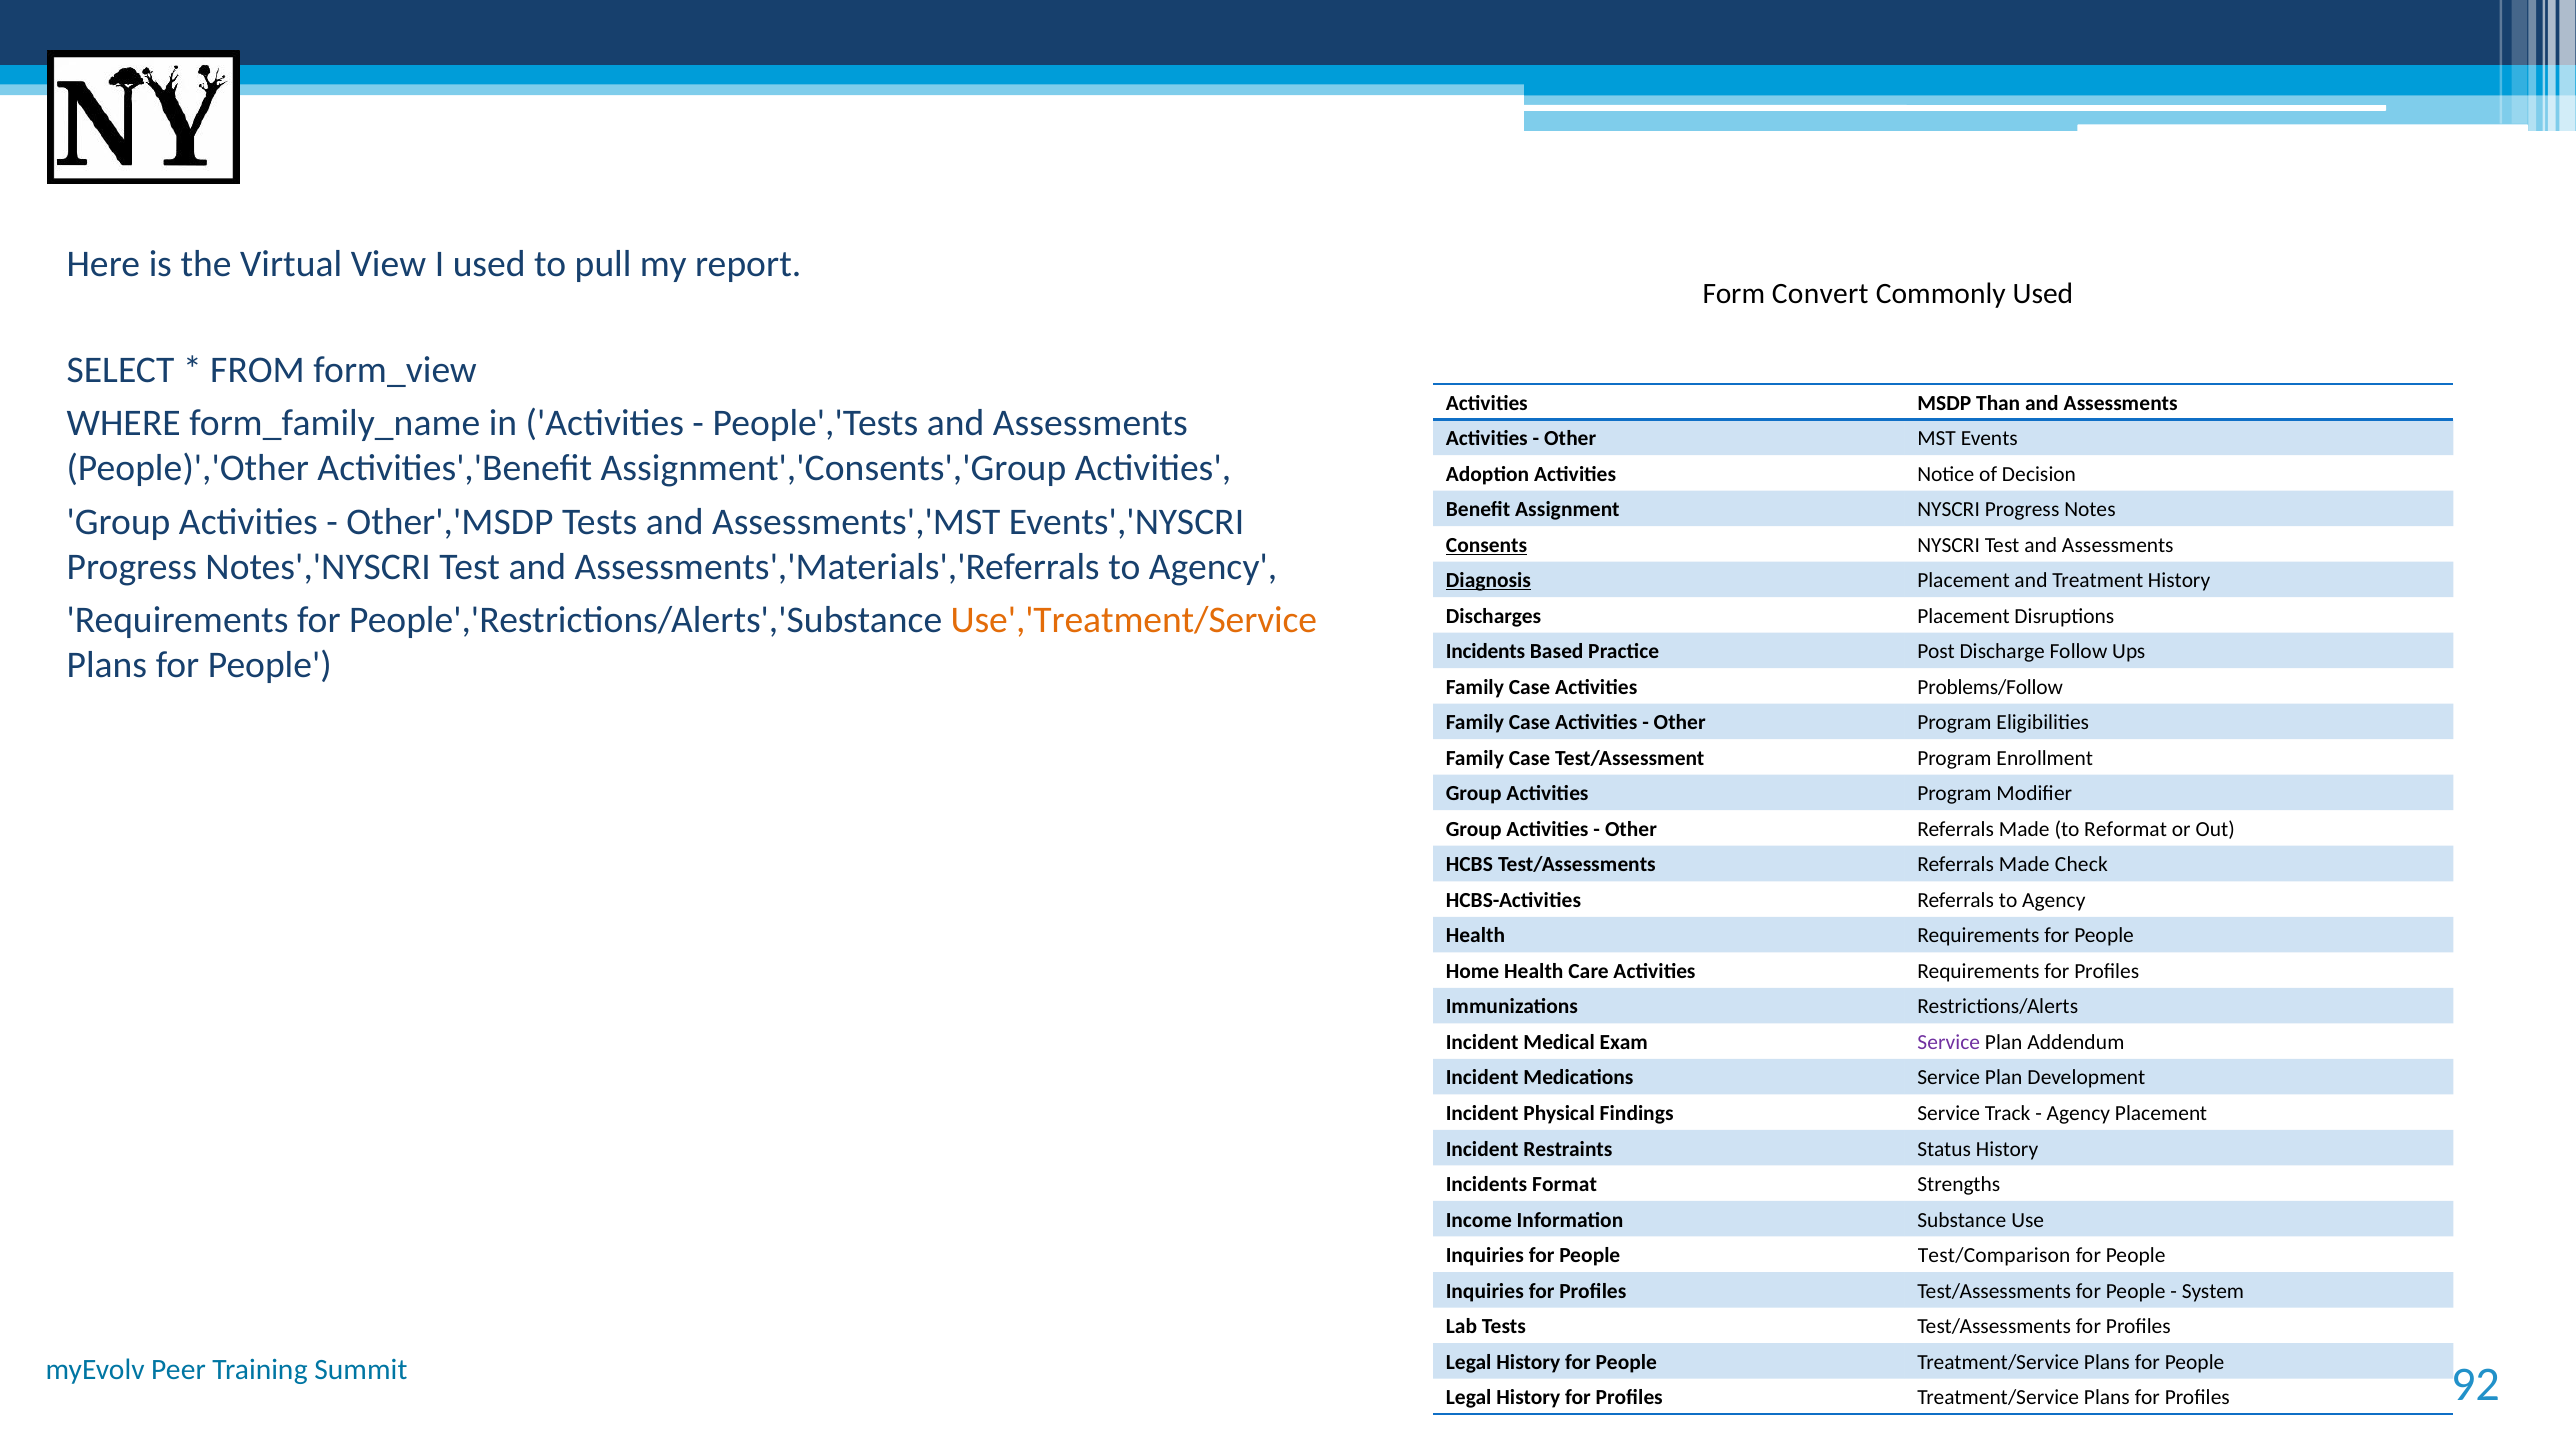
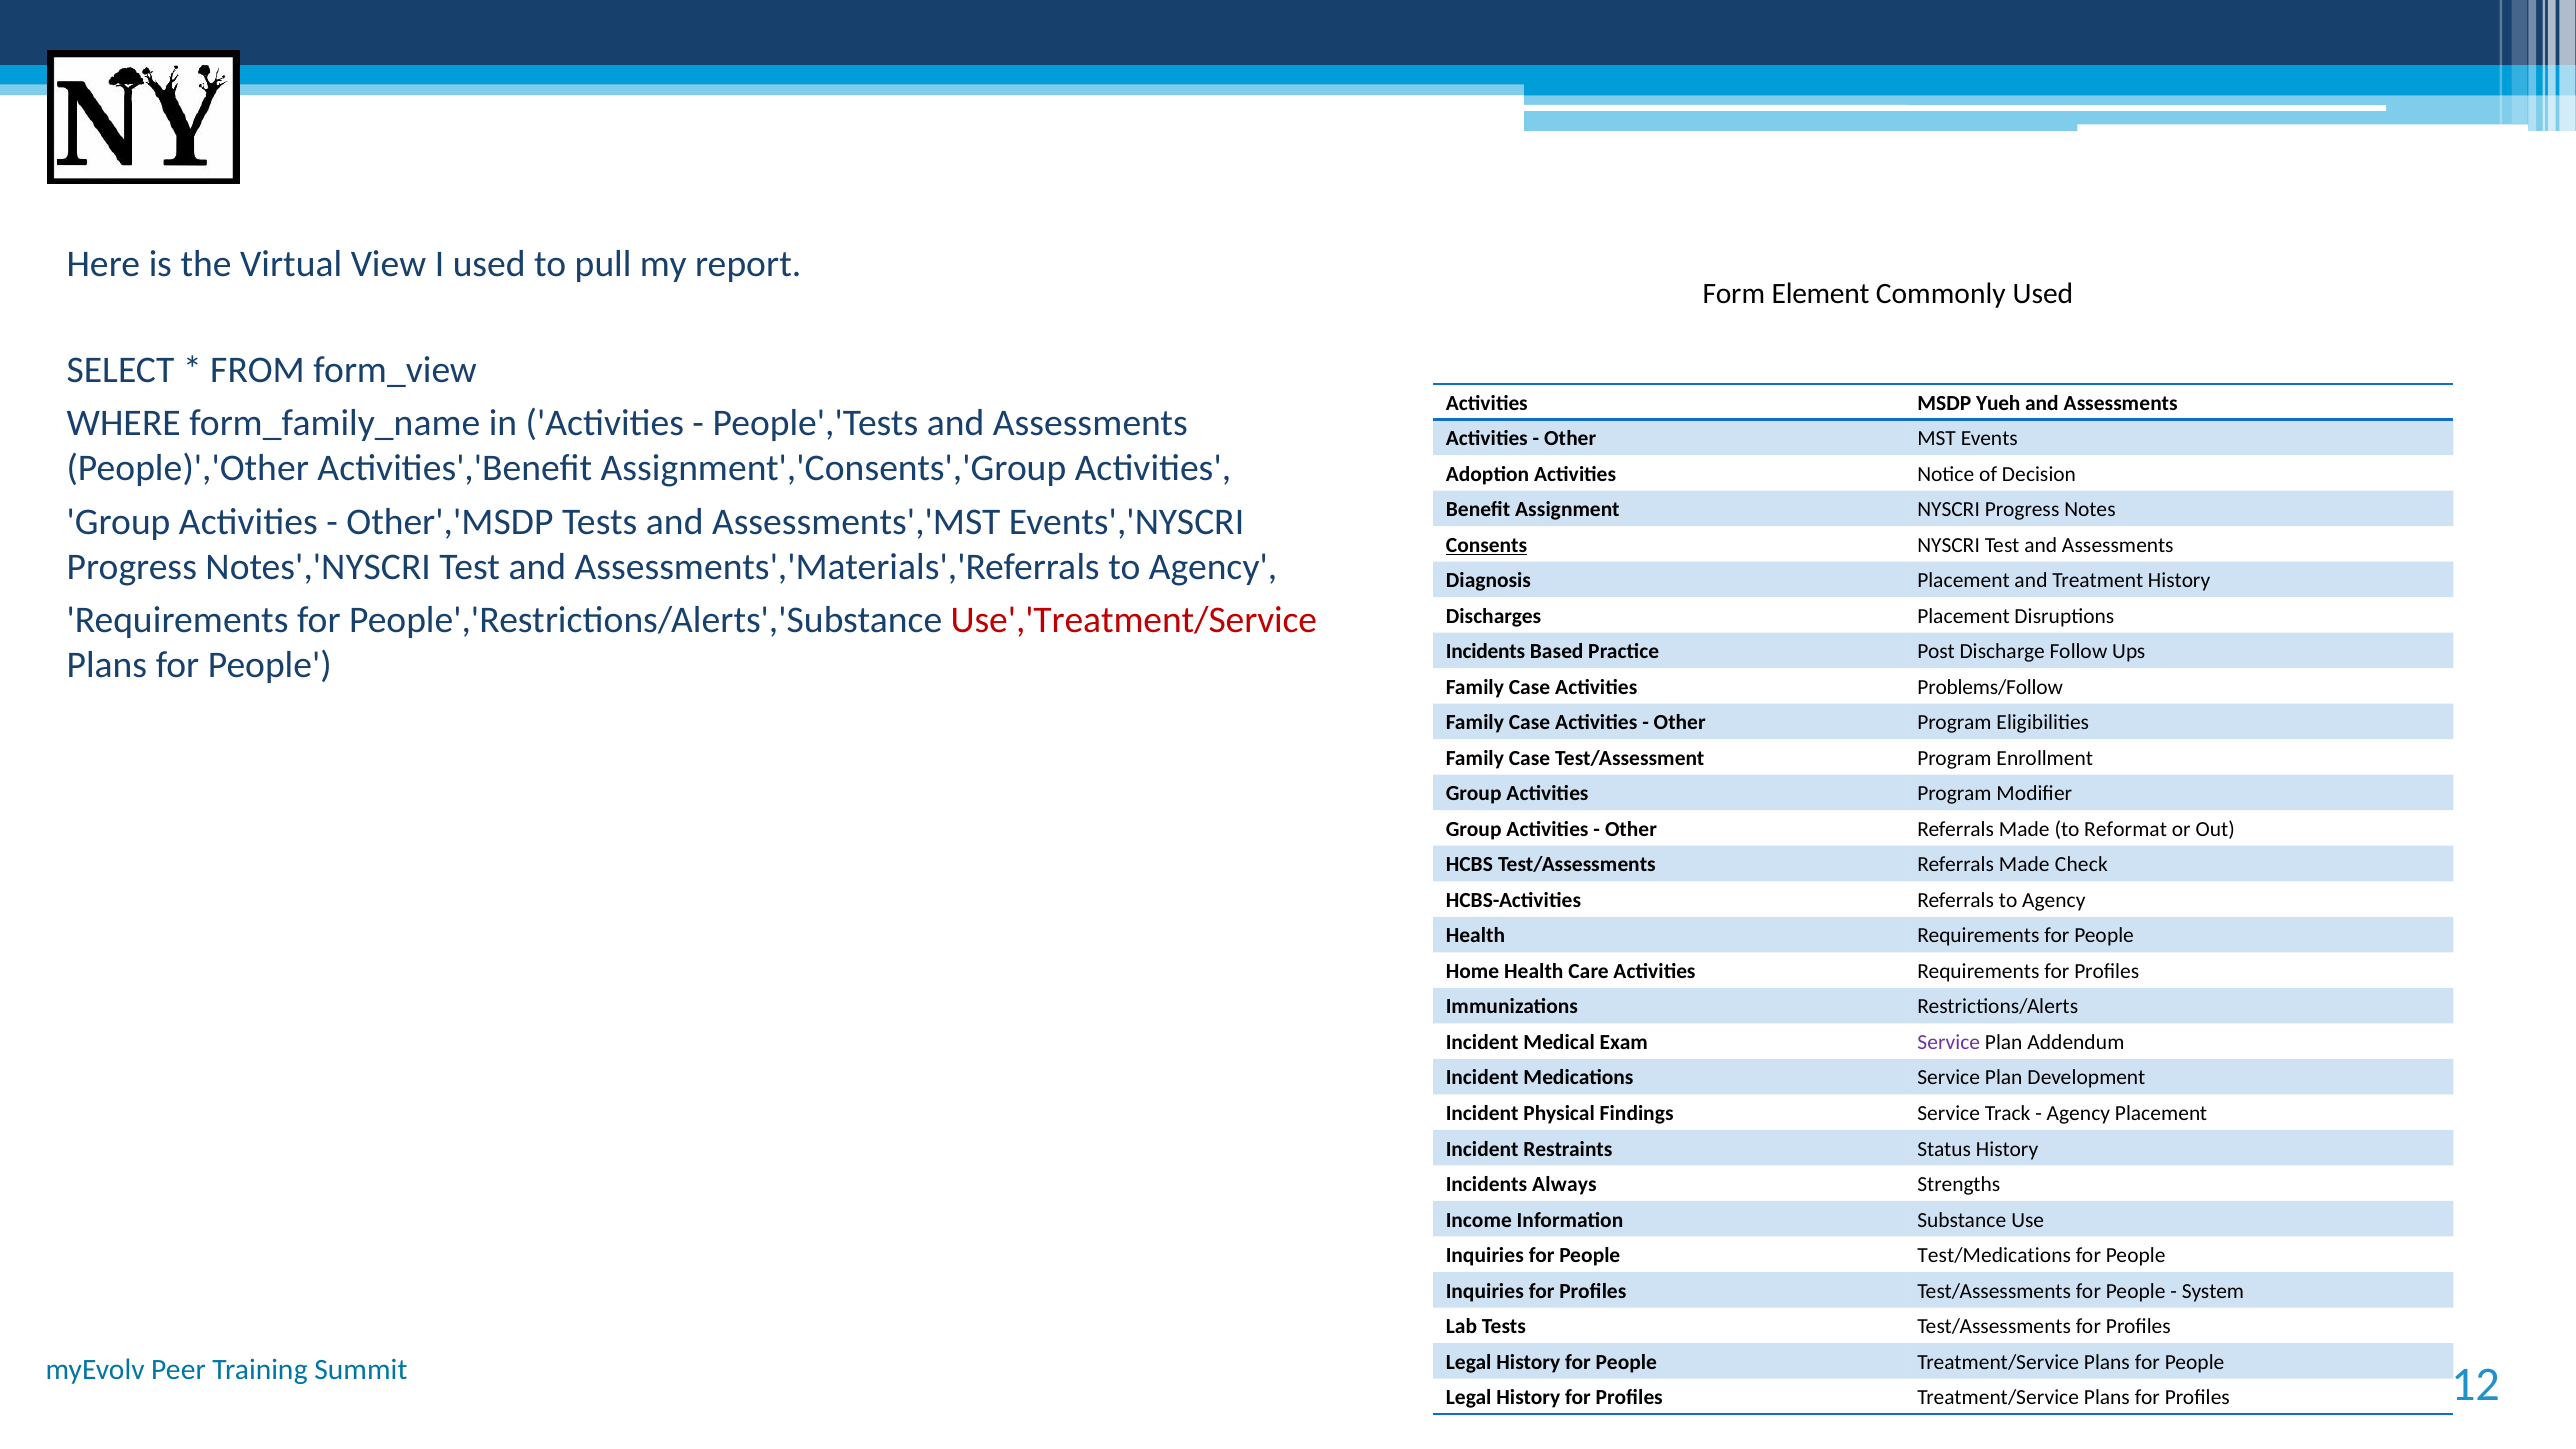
Convert: Convert -> Element
Than: Than -> Yueh
Diagnosis underline: present -> none
Use','Treatment/Service colour: orange -> red
Format: Format -> Always
Test/Comparison: Test/Comparison -> Test/Medications
92: 92 -> 12
